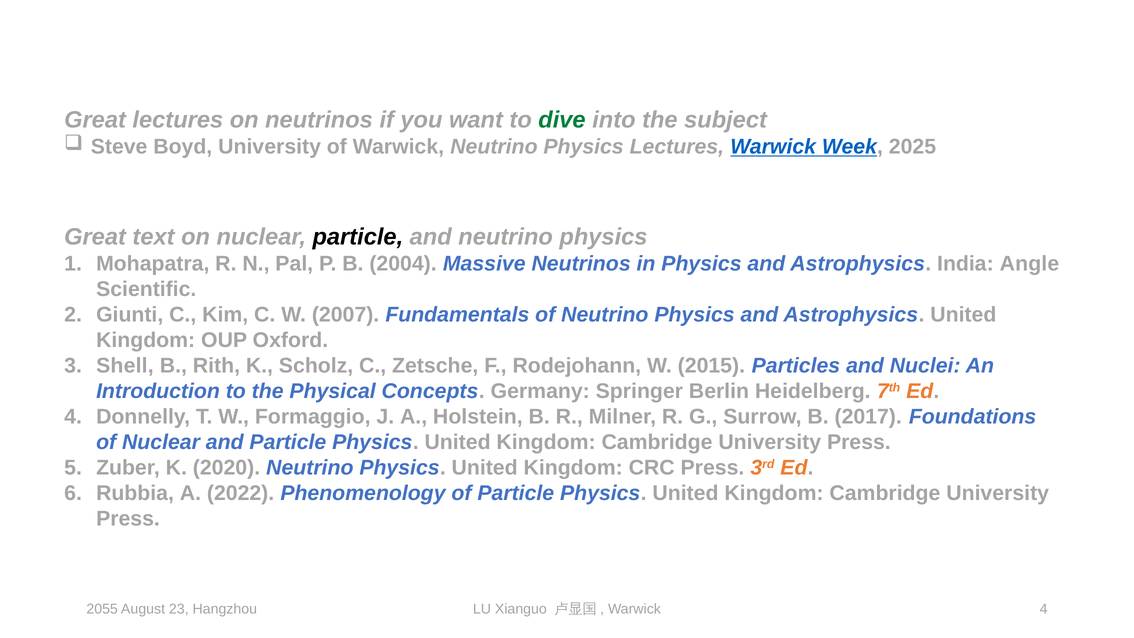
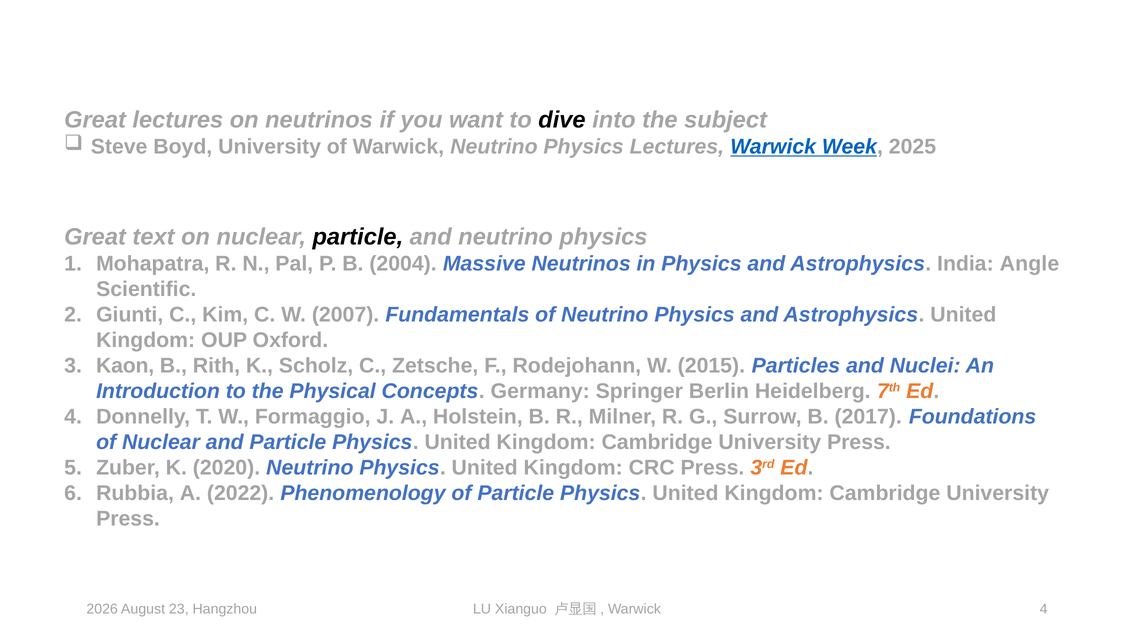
dive colour: green -> black
Shell: Shell -> Kaon
2055: 2055 -> 2026
